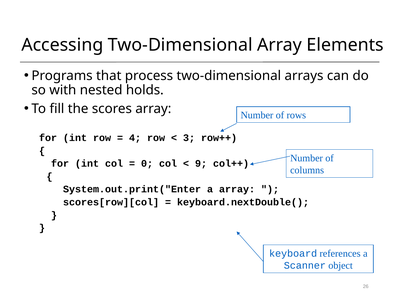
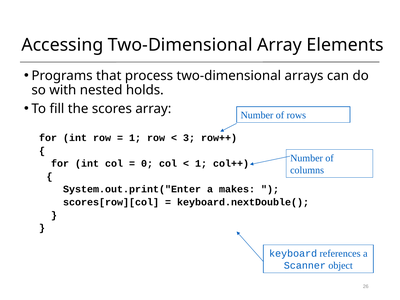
4 at (135, 138): 4 -> 1
9 at (201, 164): 9 -> 1
a array: array -> makes
